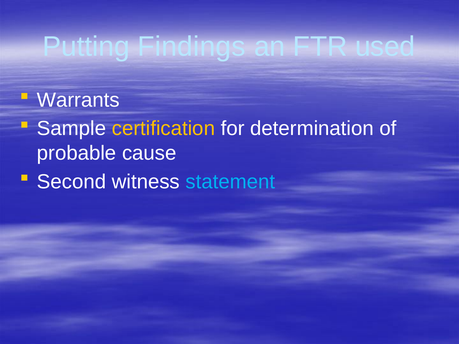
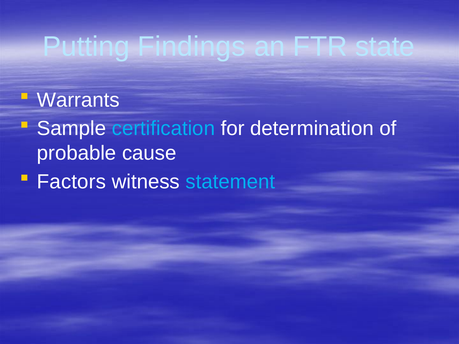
used: used -> state
certification colour: yellow -> light blue
Second: Second -> Factors
